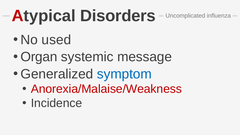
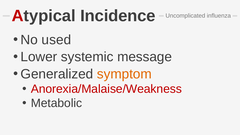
Disorders: Disorders -> Incidence
Organ: Organ -> Lower
symptom colour: blue -> orange
Incidence: Incidence -> Metabolic
